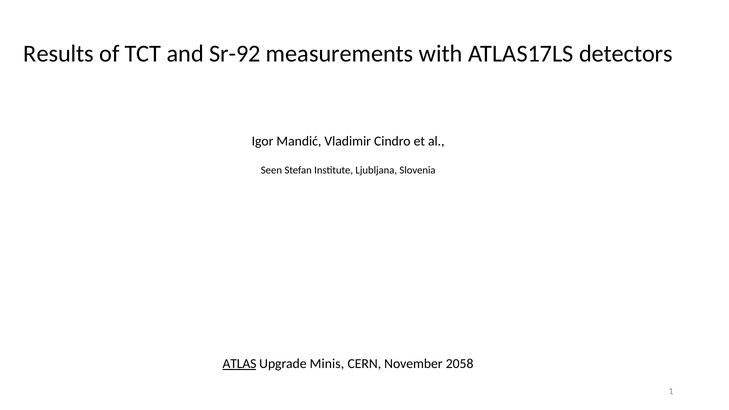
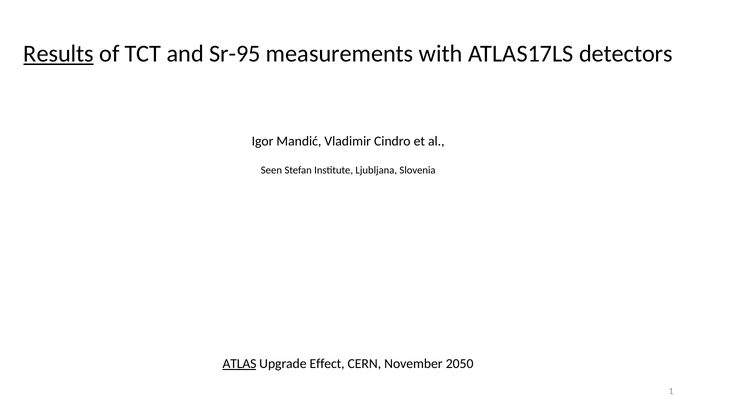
Results underline: none -> present
Sr-92: Sr-92 -> Sr-95
Minis: Minis -> Effect
2058: 2058 -> 2050
